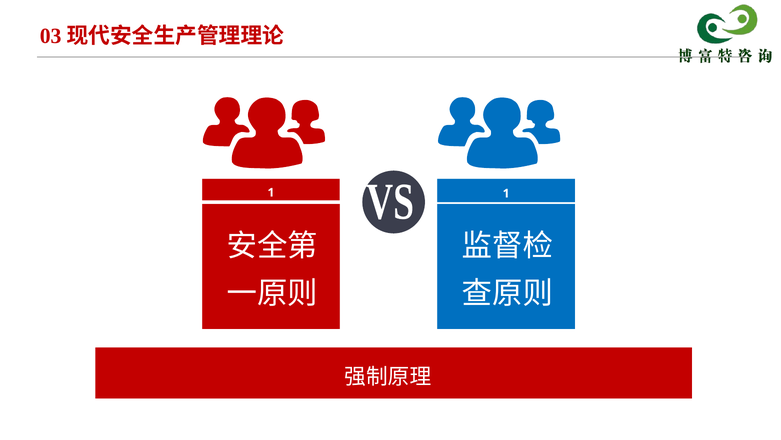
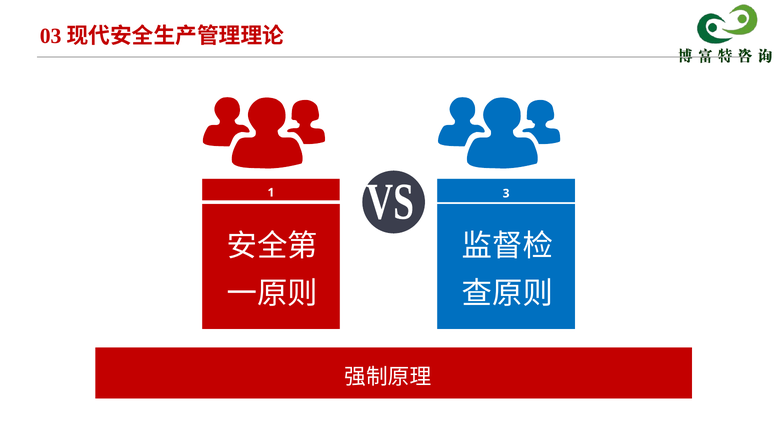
1 1: 1 -> 3
